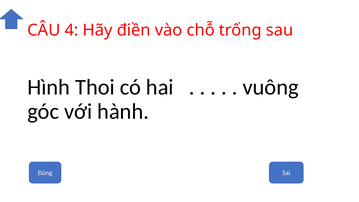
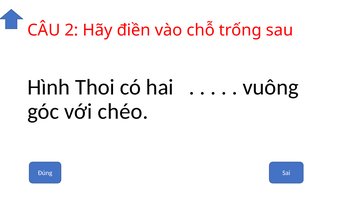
4: 4 -> 2
hành: hành -> chéo
